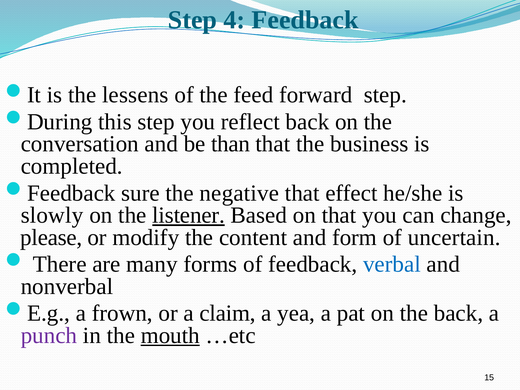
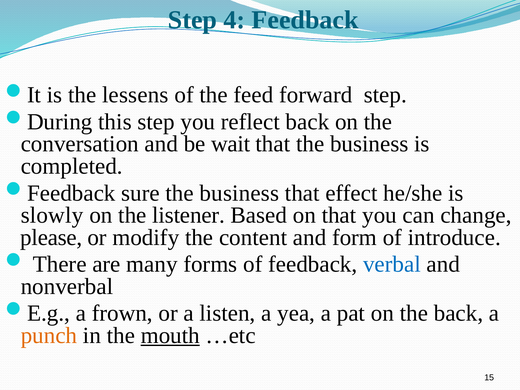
than: than -> wait
negative at (239, 193): negative -> business
listener underline: present -> none
uncertain: uncertain -> introduce
claim: claim -> listen
punch colour: purple -> orange
